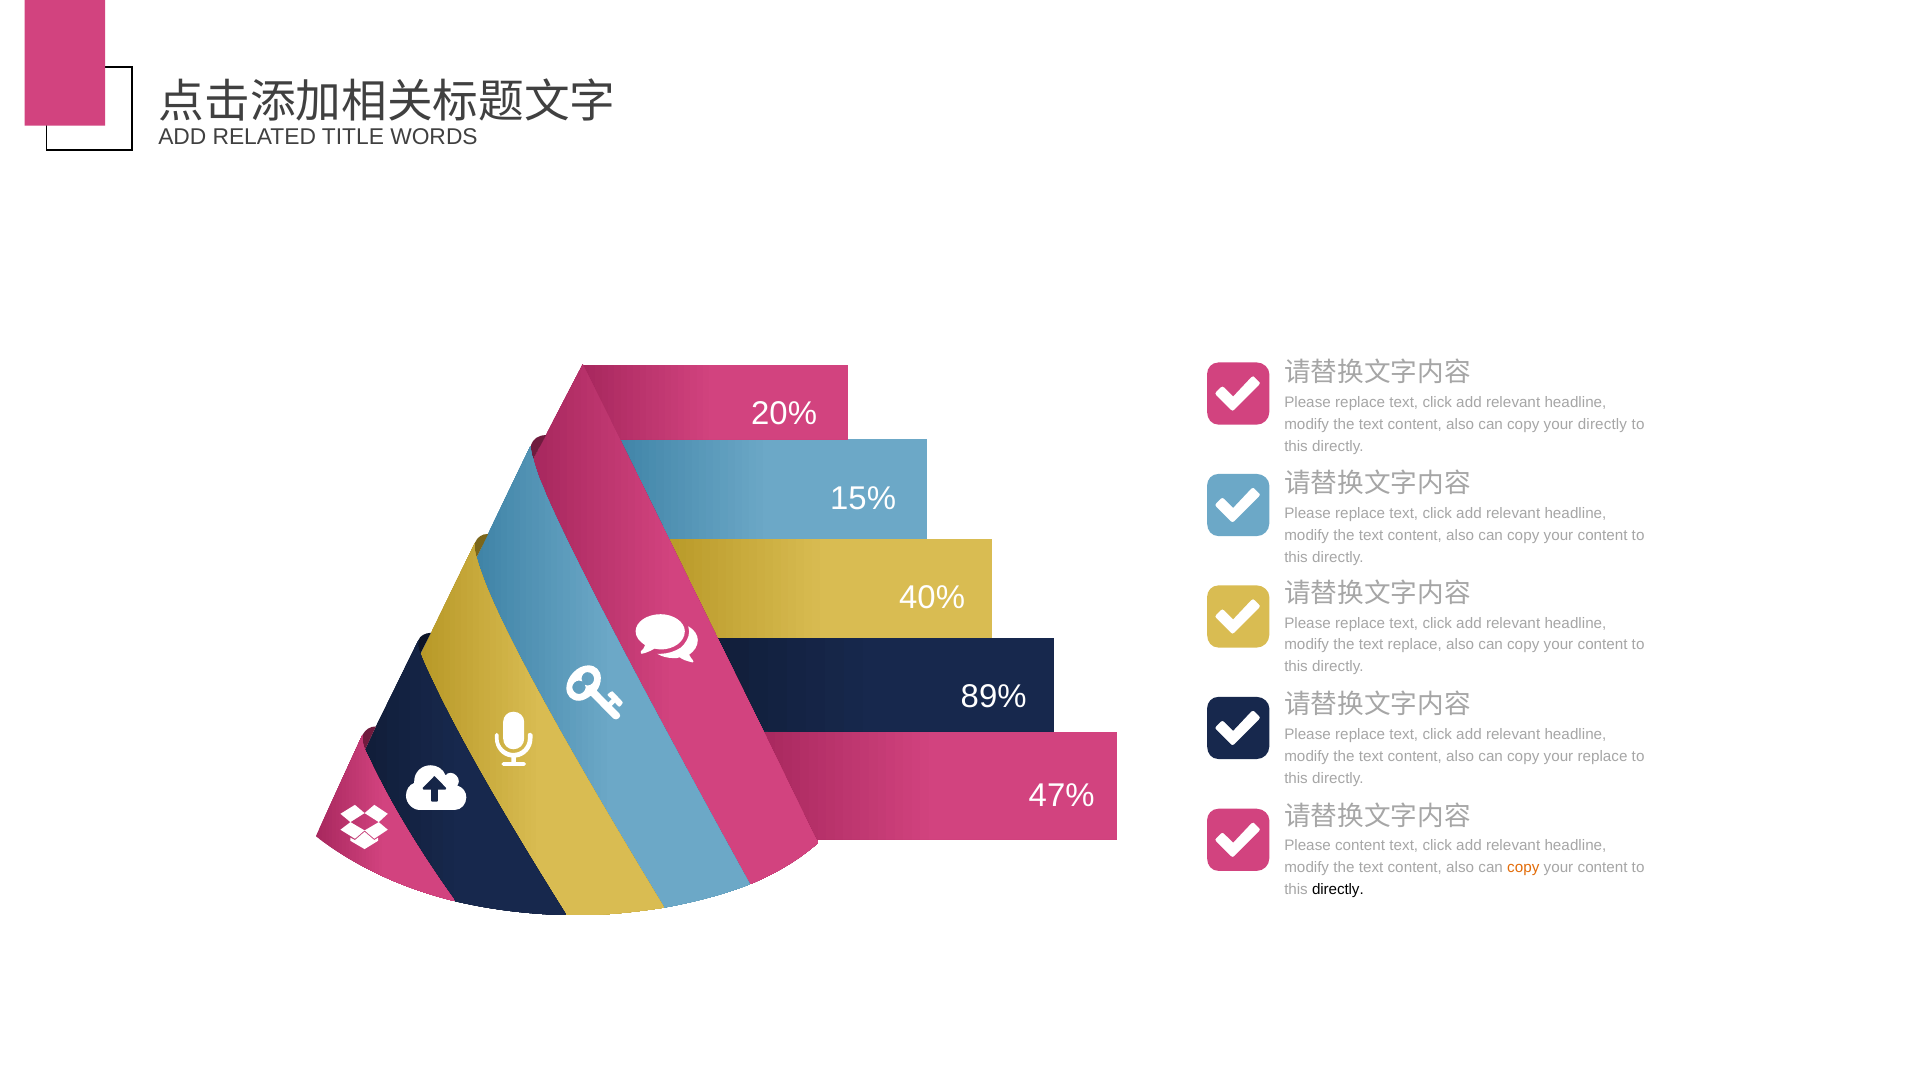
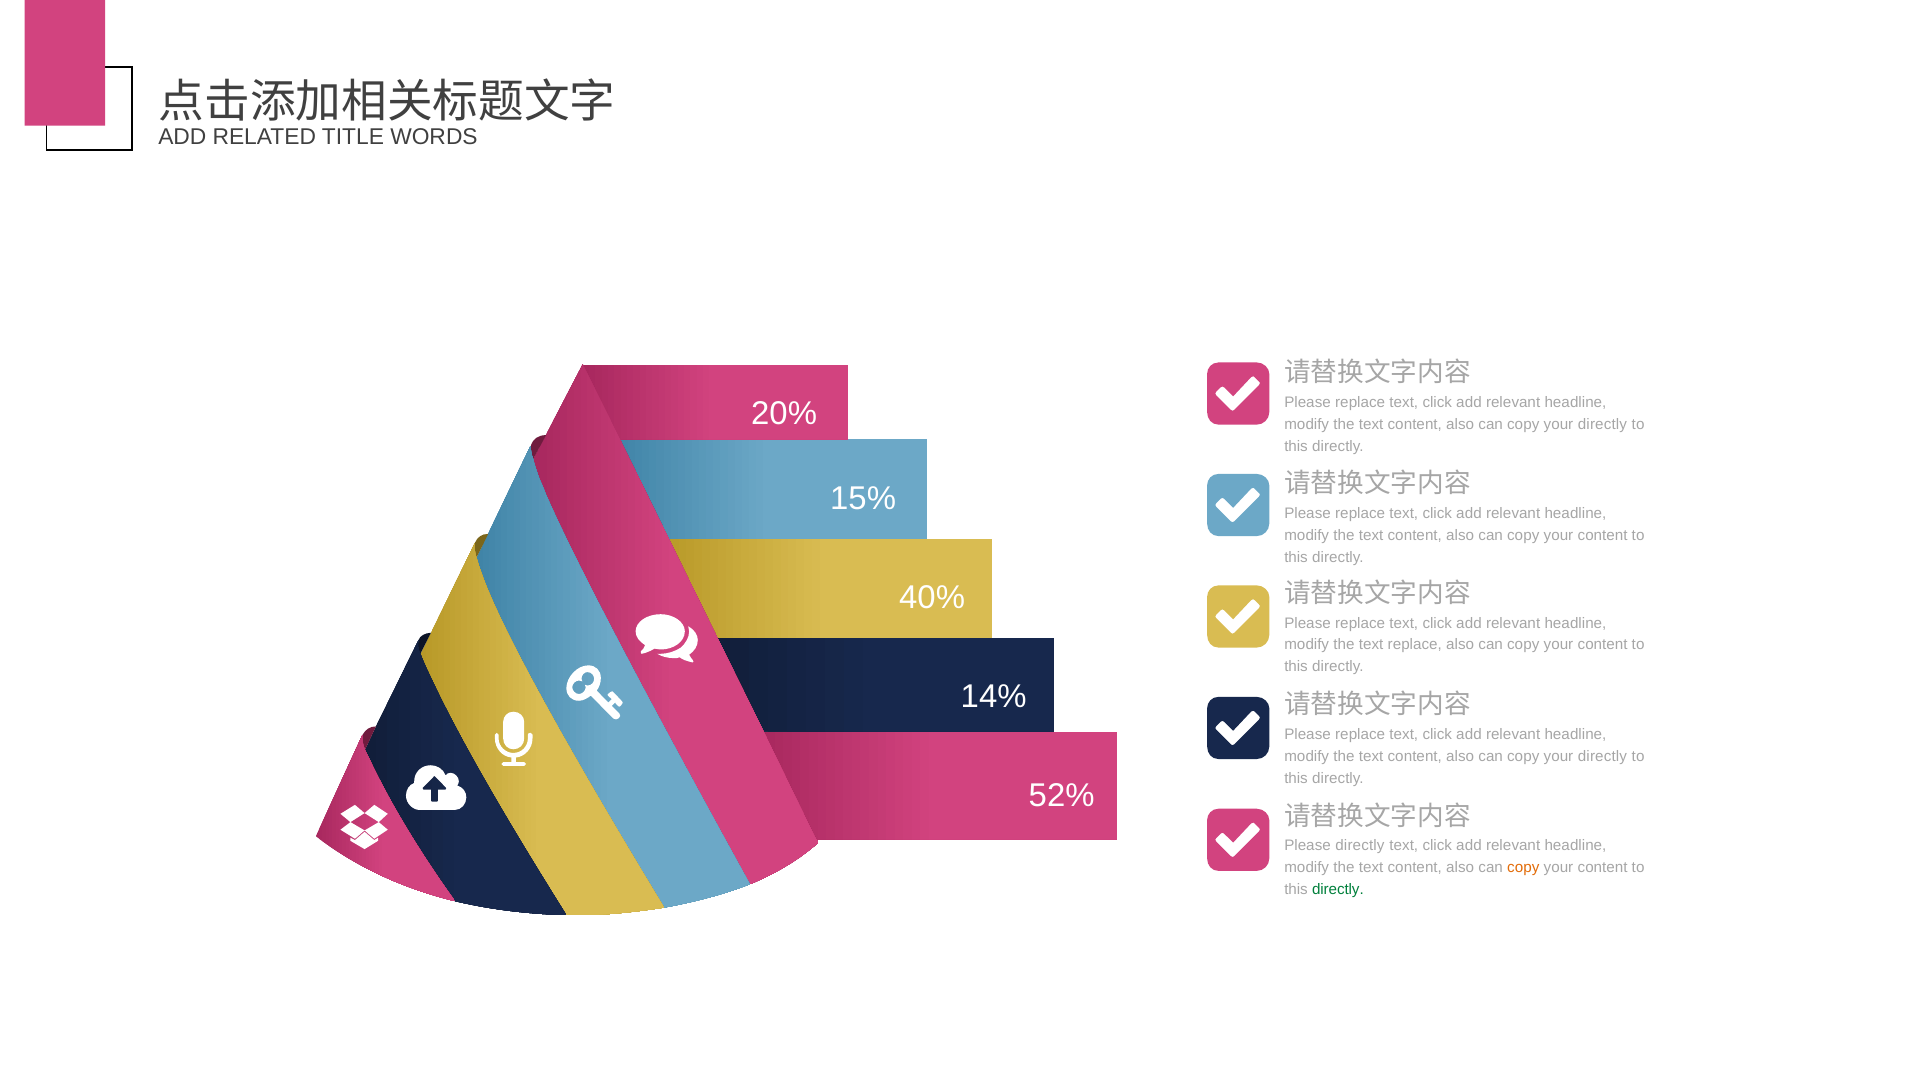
89%: 89% -> 14%
replace at (1603, 756): replace -> directly
47%: 47% -> 52%
Please content: content -> directly
directly at (1338, 889) colour: black -> green
